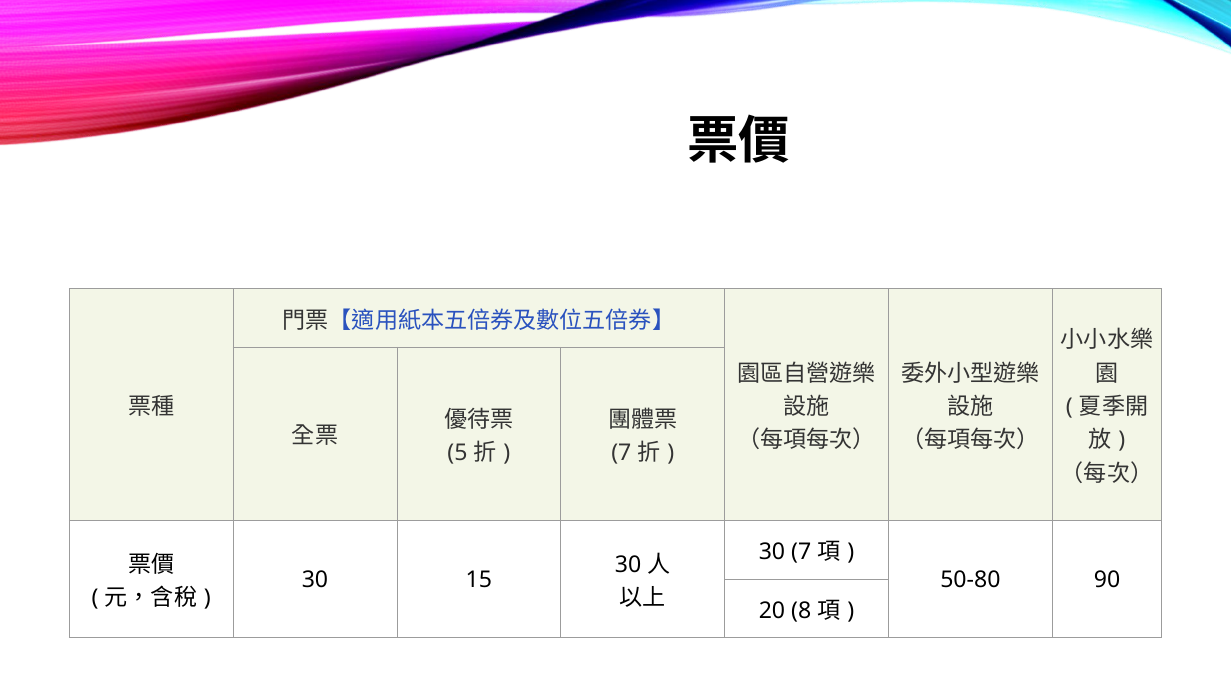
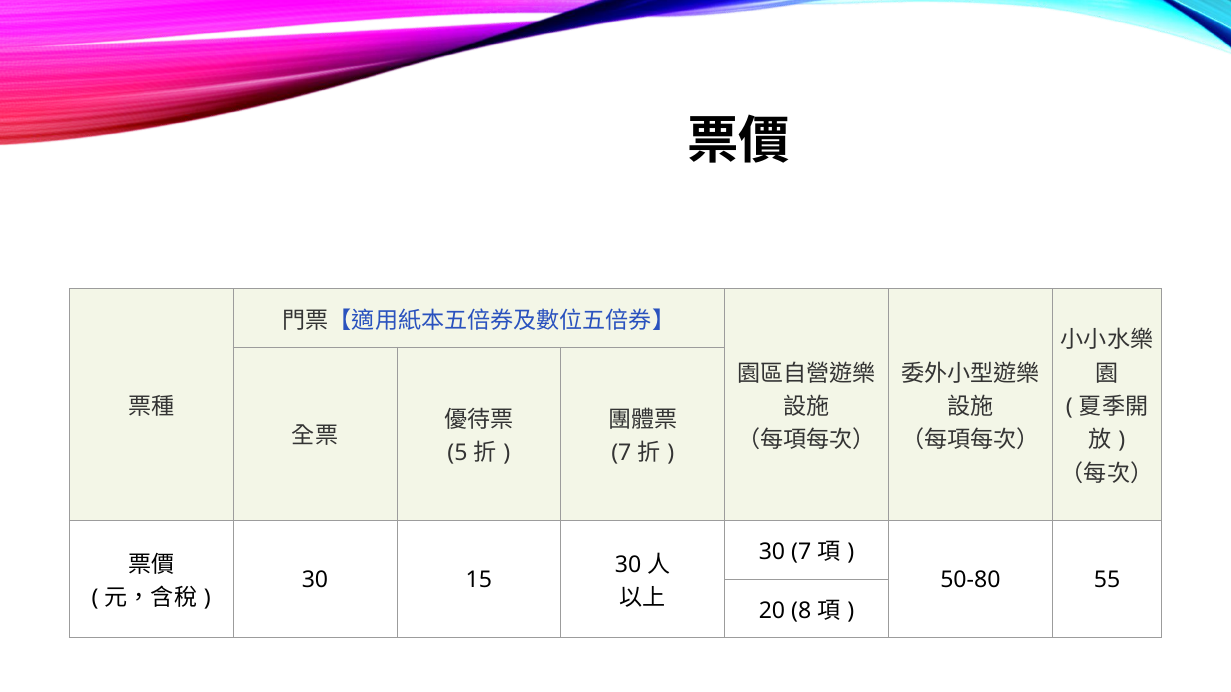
90: 90 -> 55
